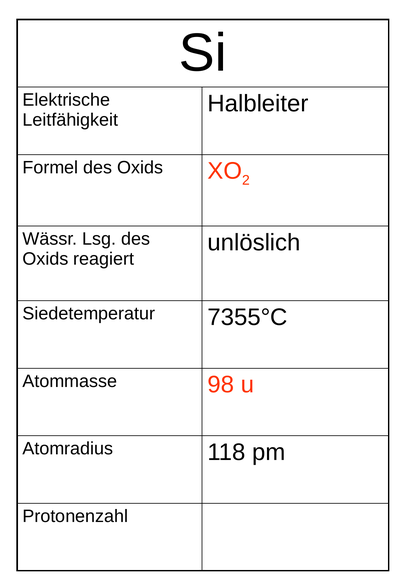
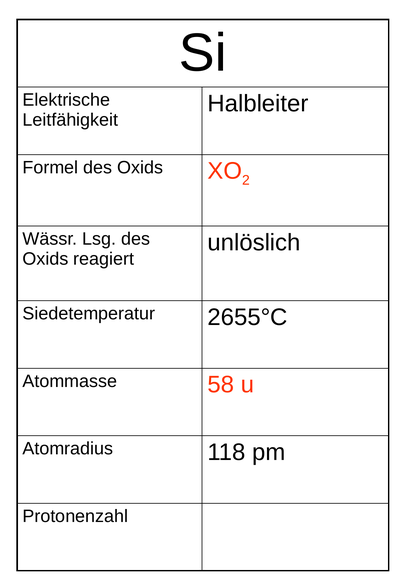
7355°C: 7355°C -> 2655°C
98: 98 -> 58
